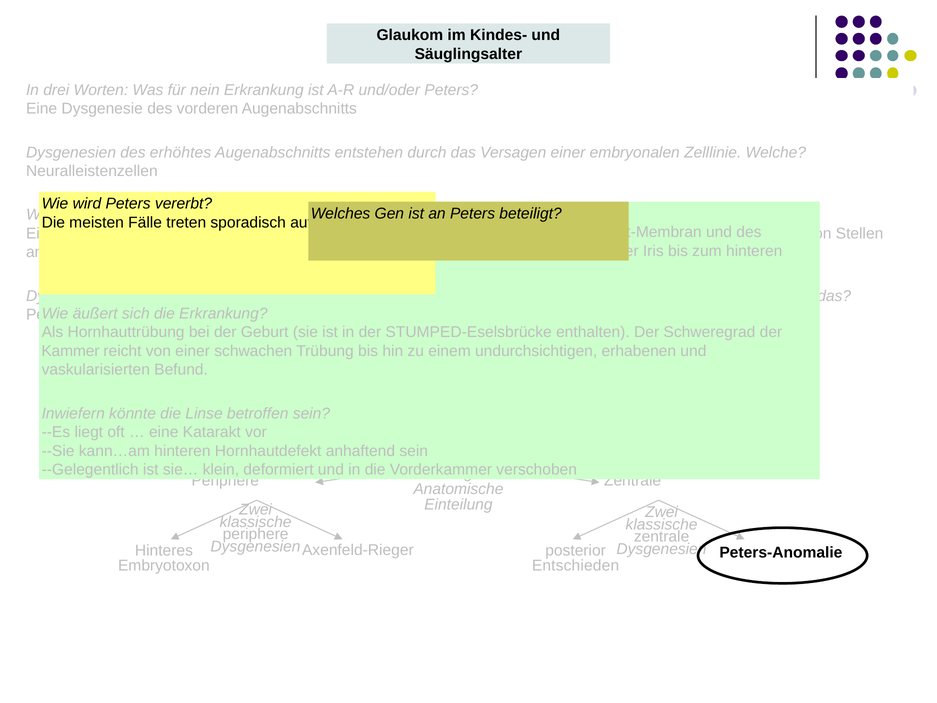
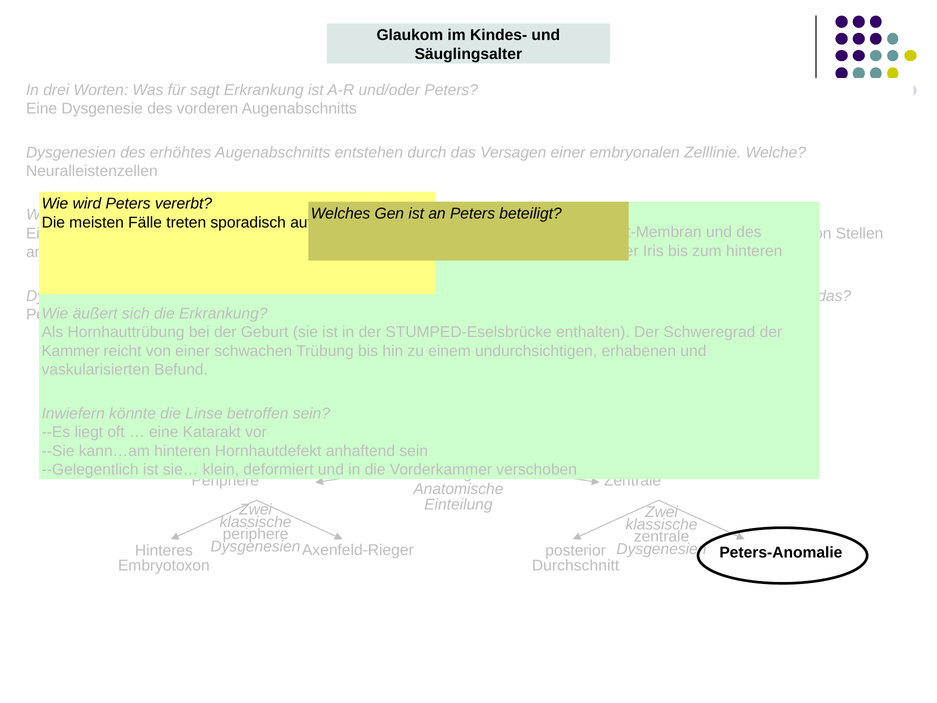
nein: nein -> sagt
Entschieden: Entschieden -> Durchschnitt
